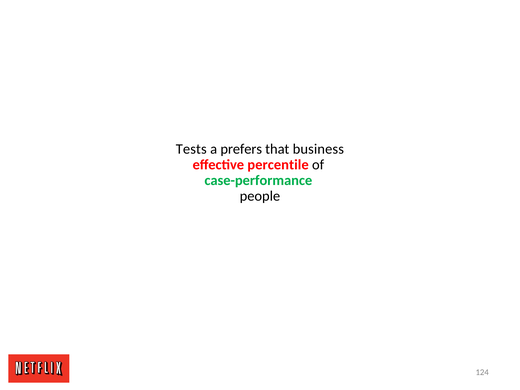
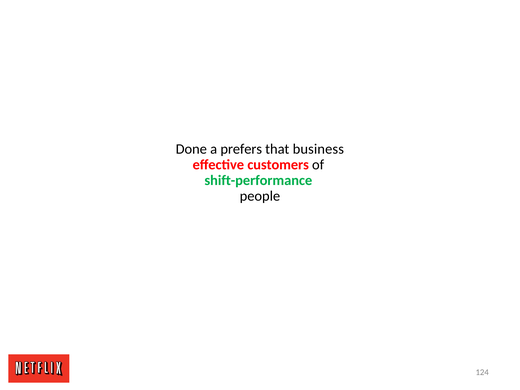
Tests: Tests -> Done
percentile: percentile -> customers
case-performance: case-performance -> shift-performance
